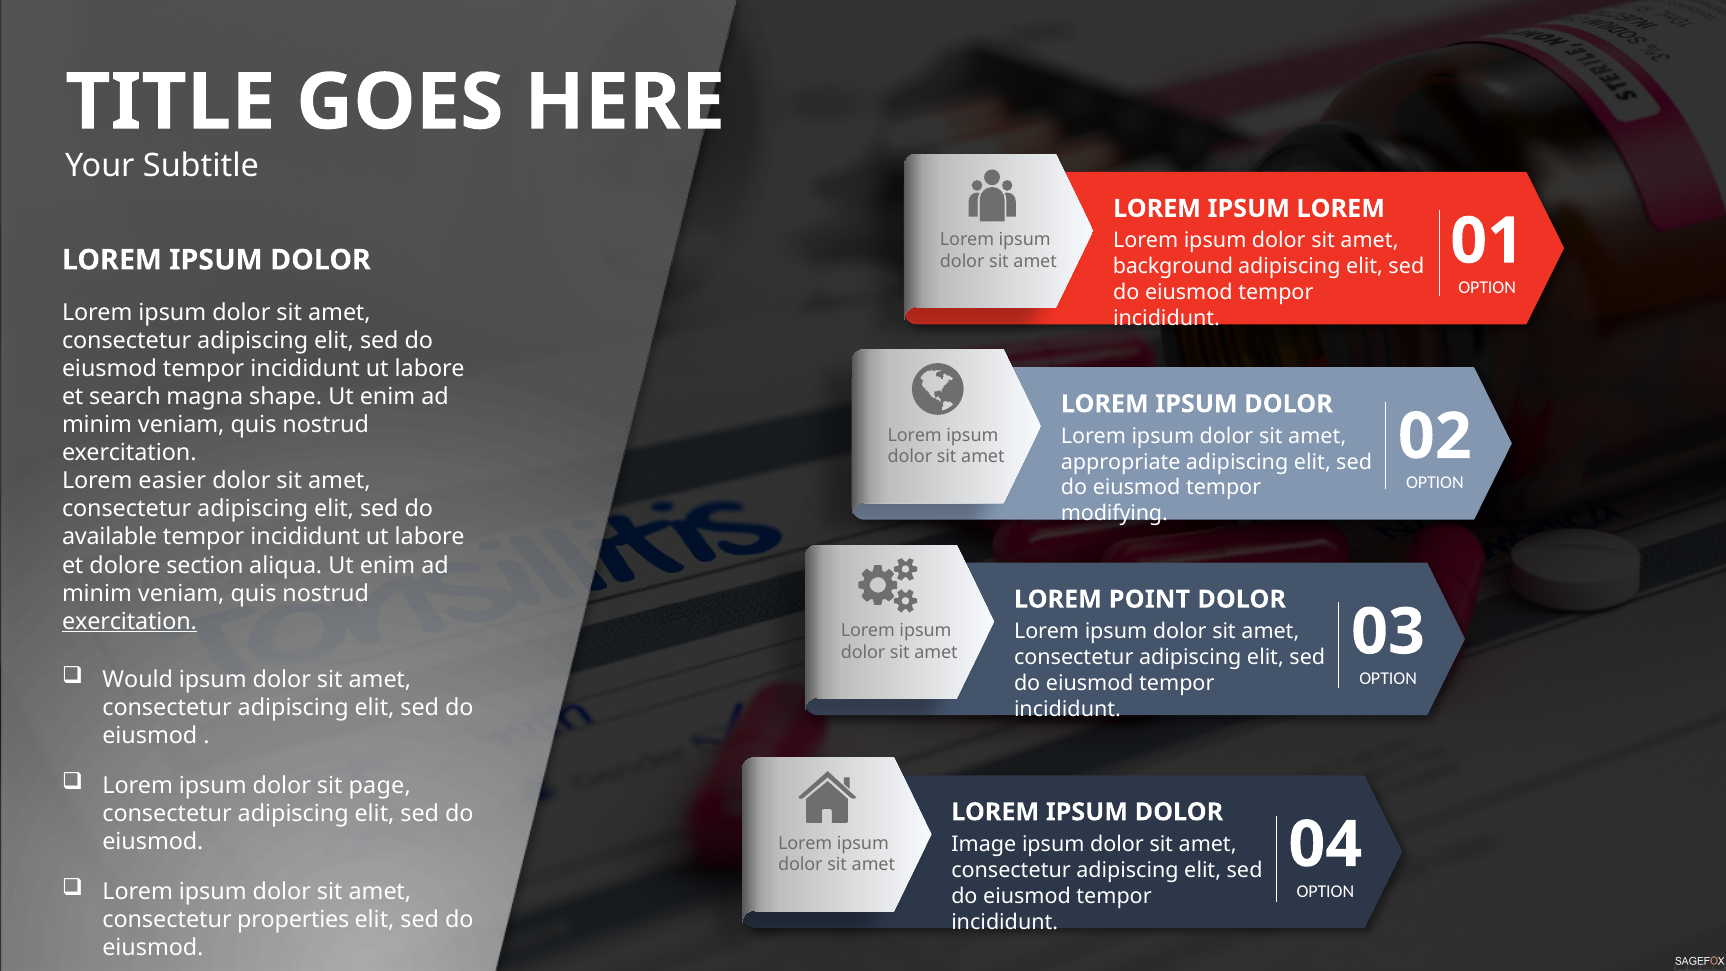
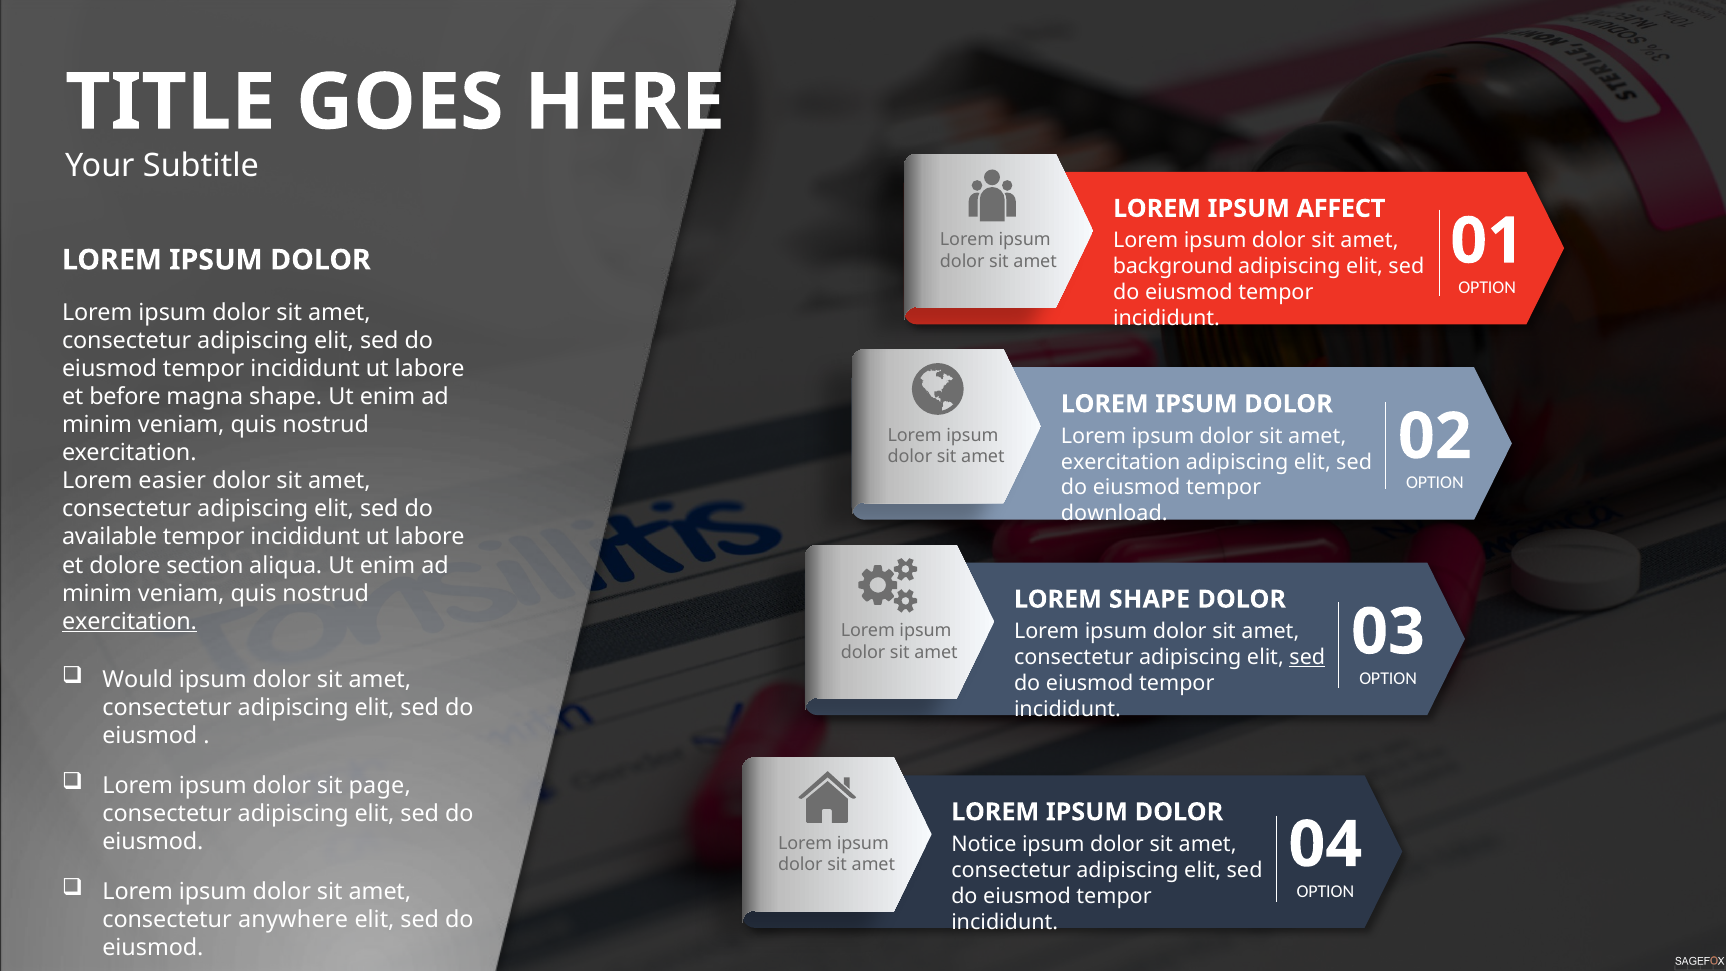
IPSUM LOREM: LOREM -> AFFECT
search: search -> before
appropriate at (1121, 462): appropriate -> exercitation
modifying: modifying -> download
LOREM POINT: POINT -> SHAPE
sed at (1307, 657) underline: none -> present
Image: Image -> Notice
properties: properties -> anywhere
